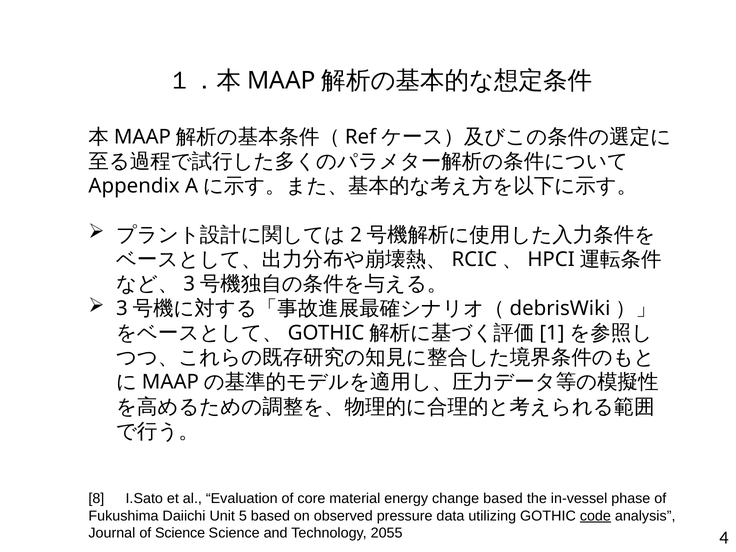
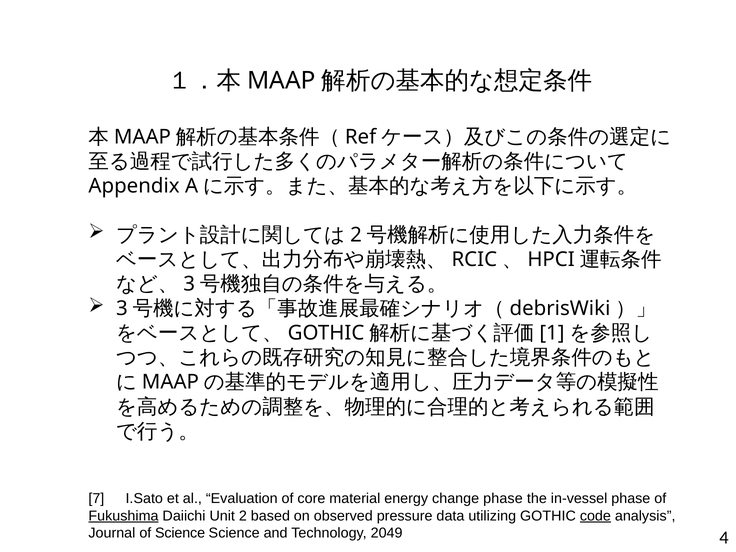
8: 8 -> 7
change based: based -> phase
Fukushima underline: none -> present
5: 5 -> 2
2055: 2055 -> 2049
